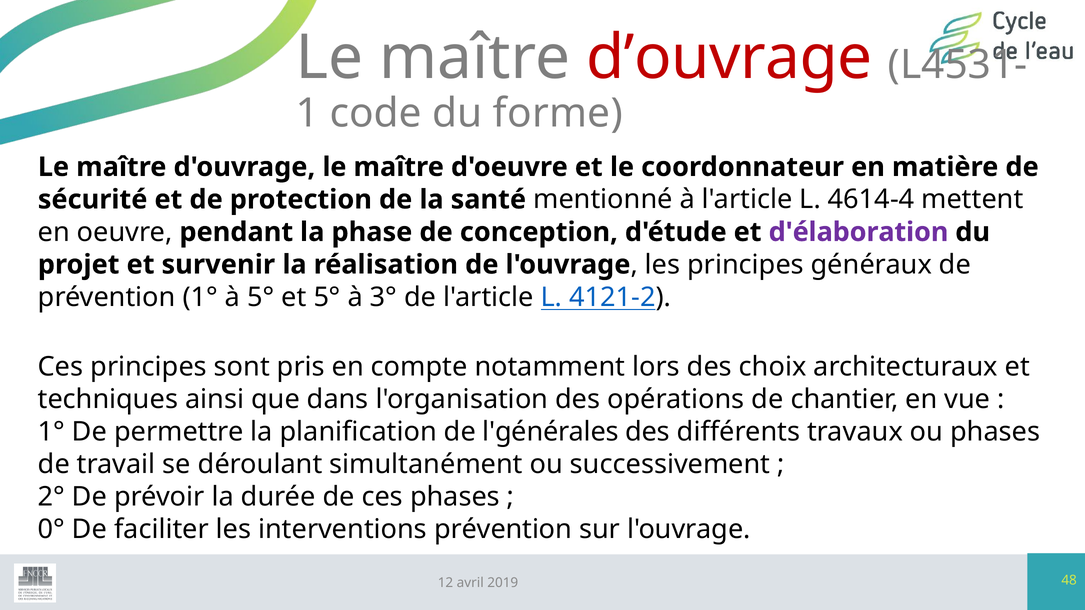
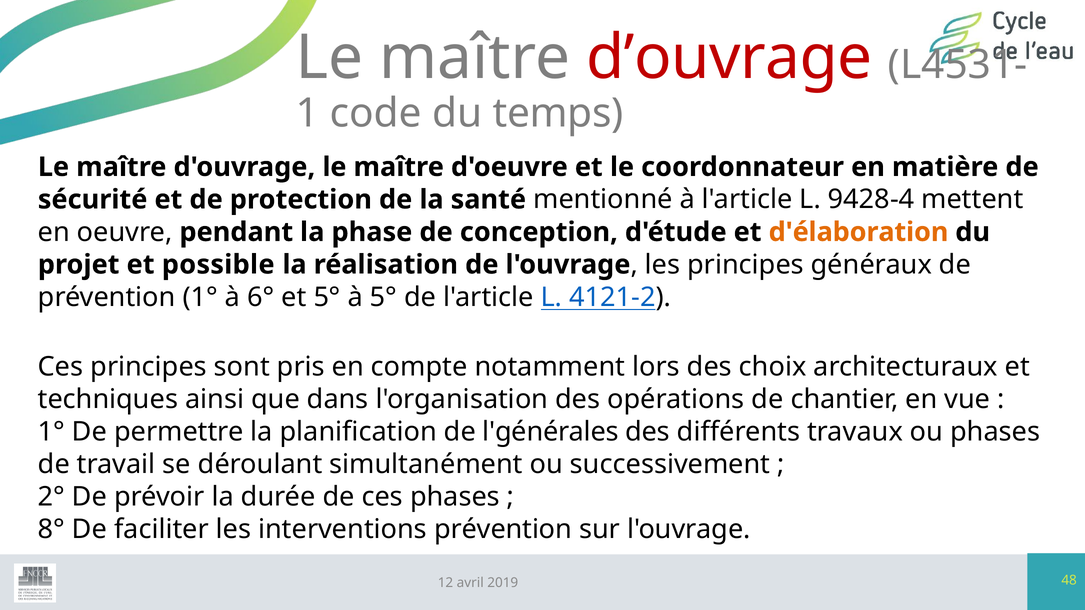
forme: forme -> temps
4614-4: 4614-4 -> 9428-4
d'élaboration colour: purple -> orange
survenir: survenir -> possible
à 5°: 5° -> 6°
à 3°: 3° -> 5°
0°: 0° -> 8°
